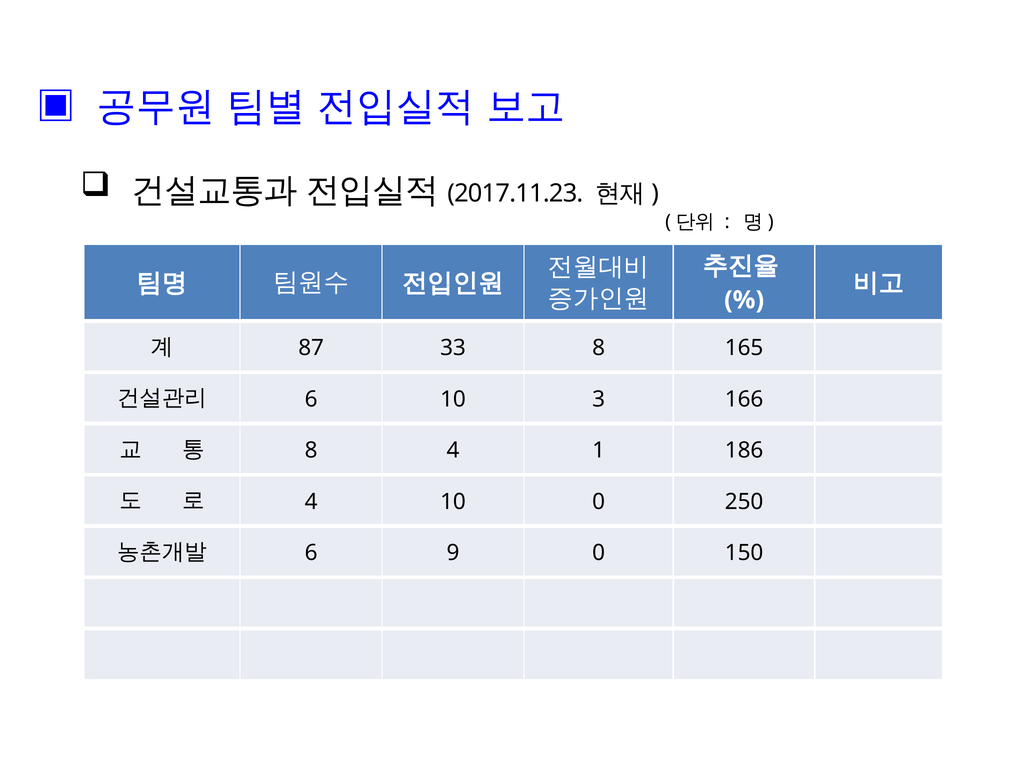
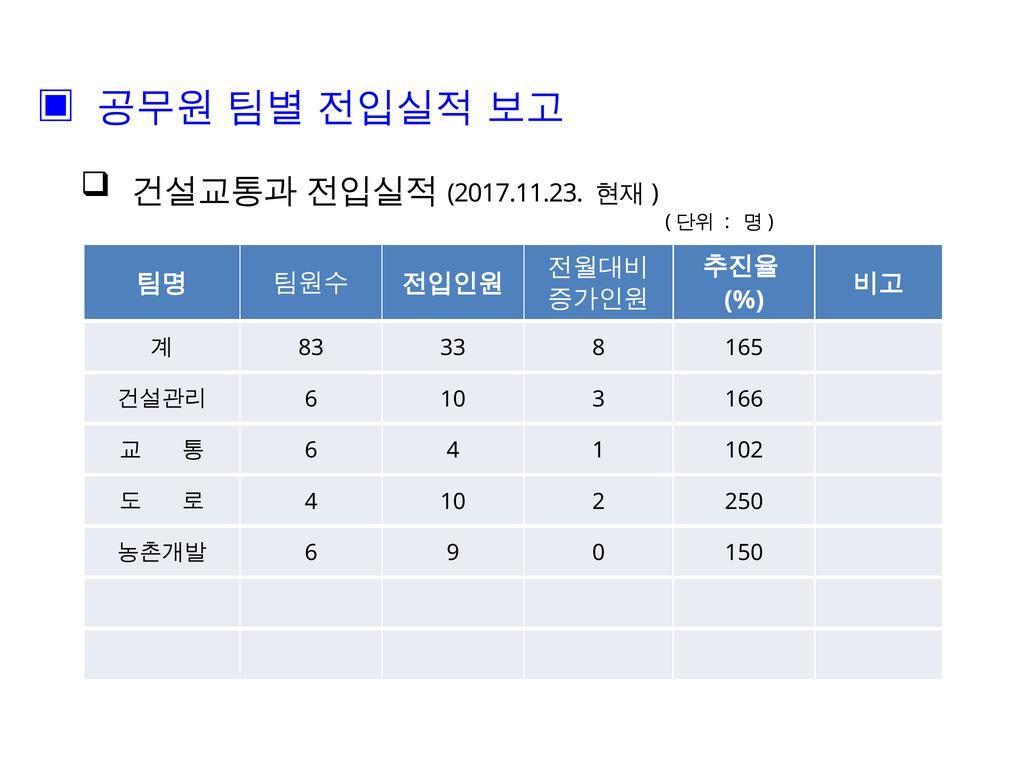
87: 87 -> 83
8 at (311, 451): 8 -> 6
186: 186 -> 102
10 0: 0 -> 2
